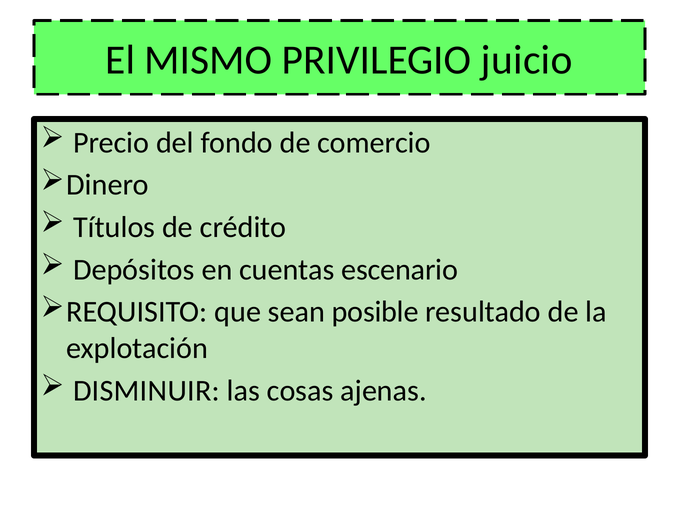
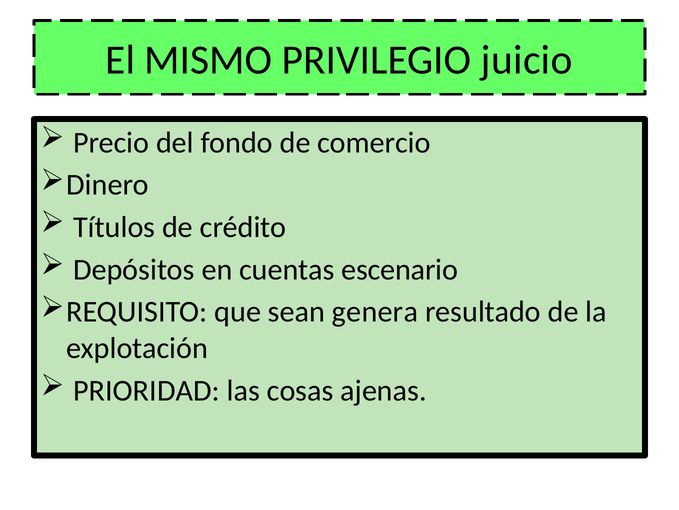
posible: posible -> genera
DISMINUIR: DISMINUIR -> PRIORIDAD
